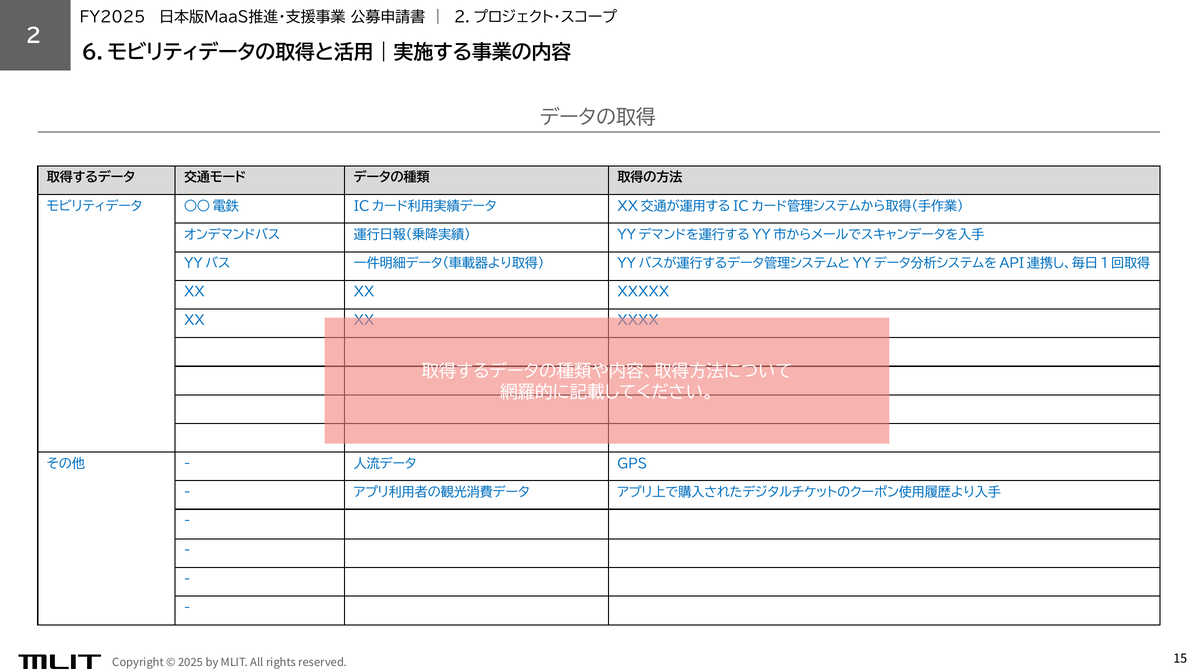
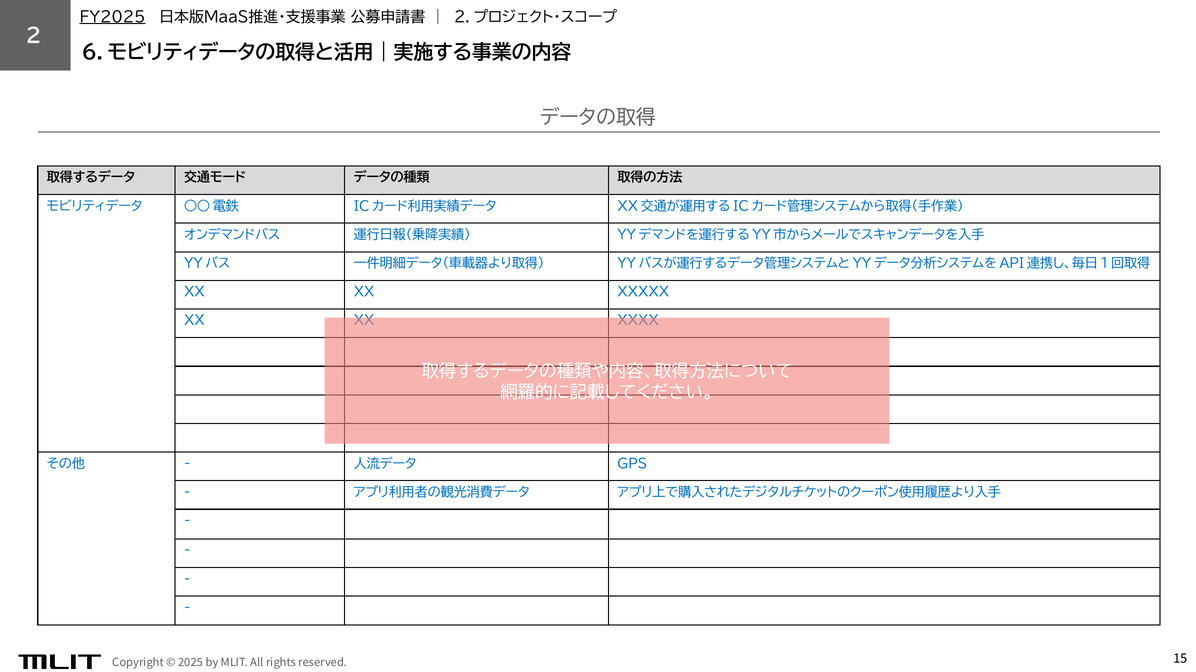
FY2025 underline: none -> present
